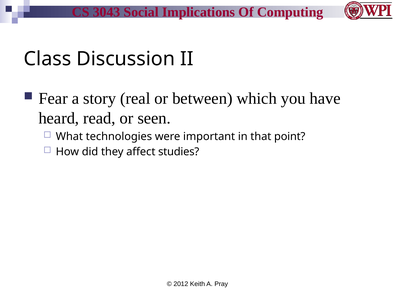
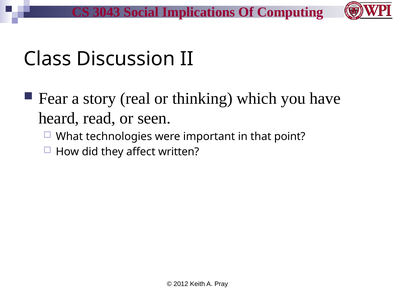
between: between -> thinking
studies: studies -> written
